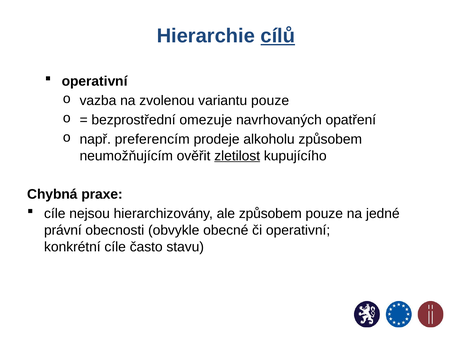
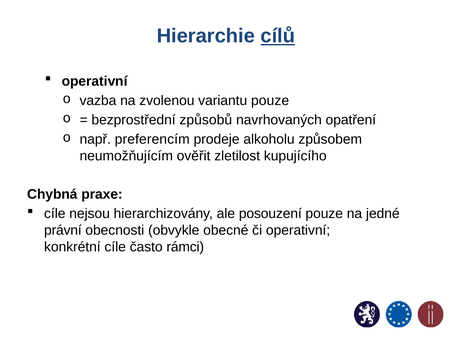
omezuje: omezuje -> způsobů
zletilost underline: present -> none
ale způsobem: způsobem -> posouzení
stavu: stavu -> rámci
